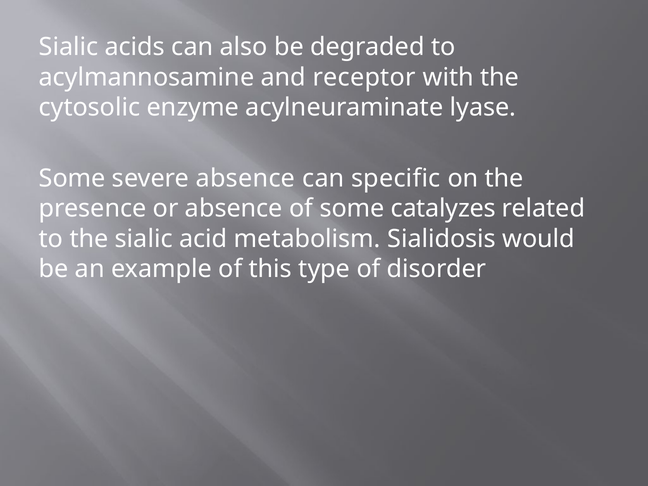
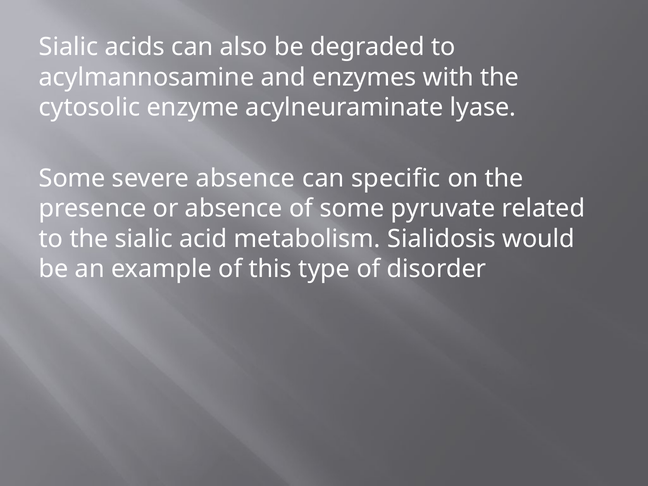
receptor: receptor -> enzymes
catalyzes: catalyzes -> pyruvate
